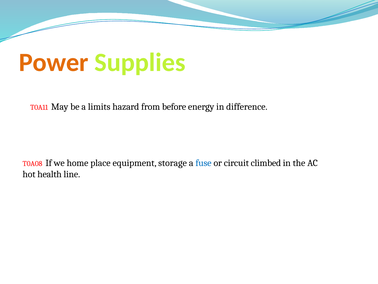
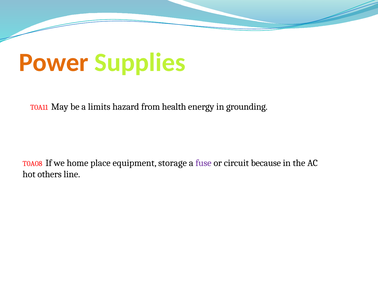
before: before -> health
difference: difference -> grounding
fuse colour: blue -> purple
climbed: climbed -> because
health: health -> others
